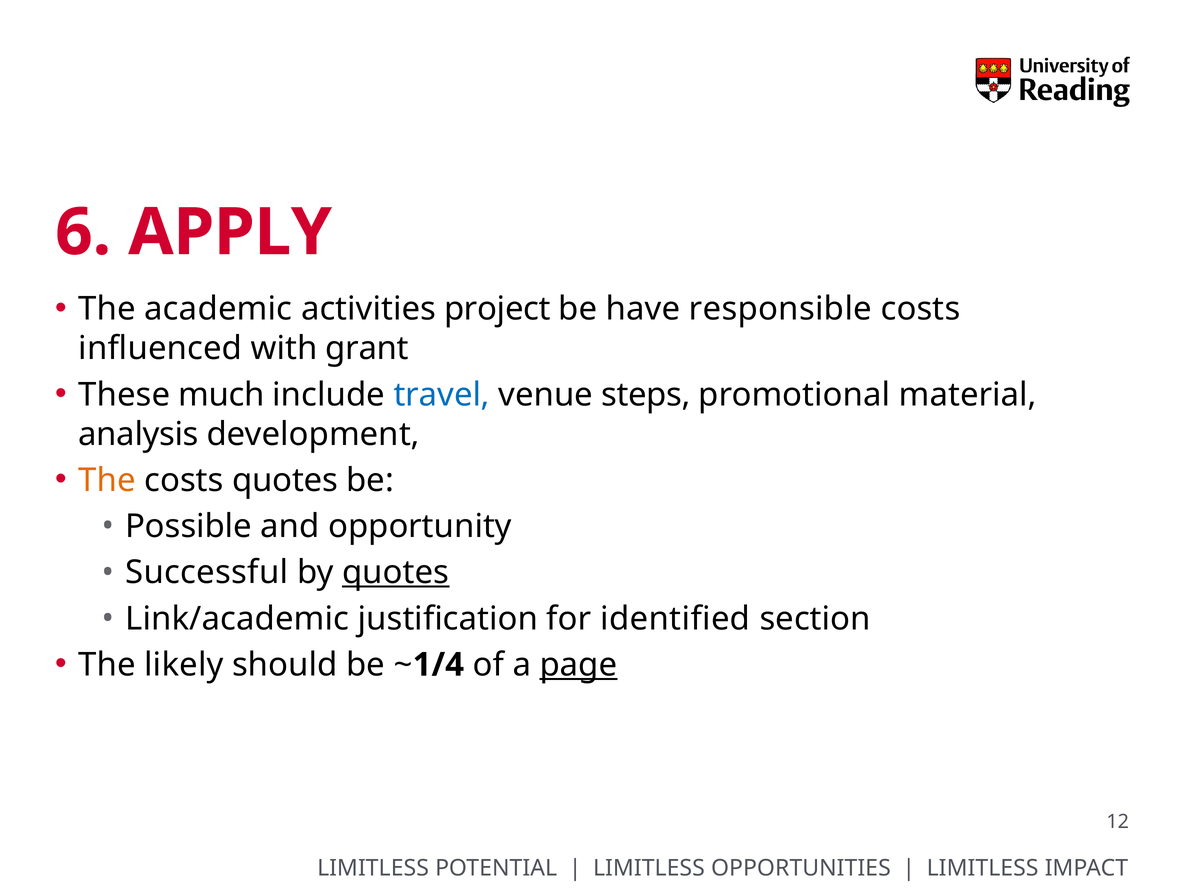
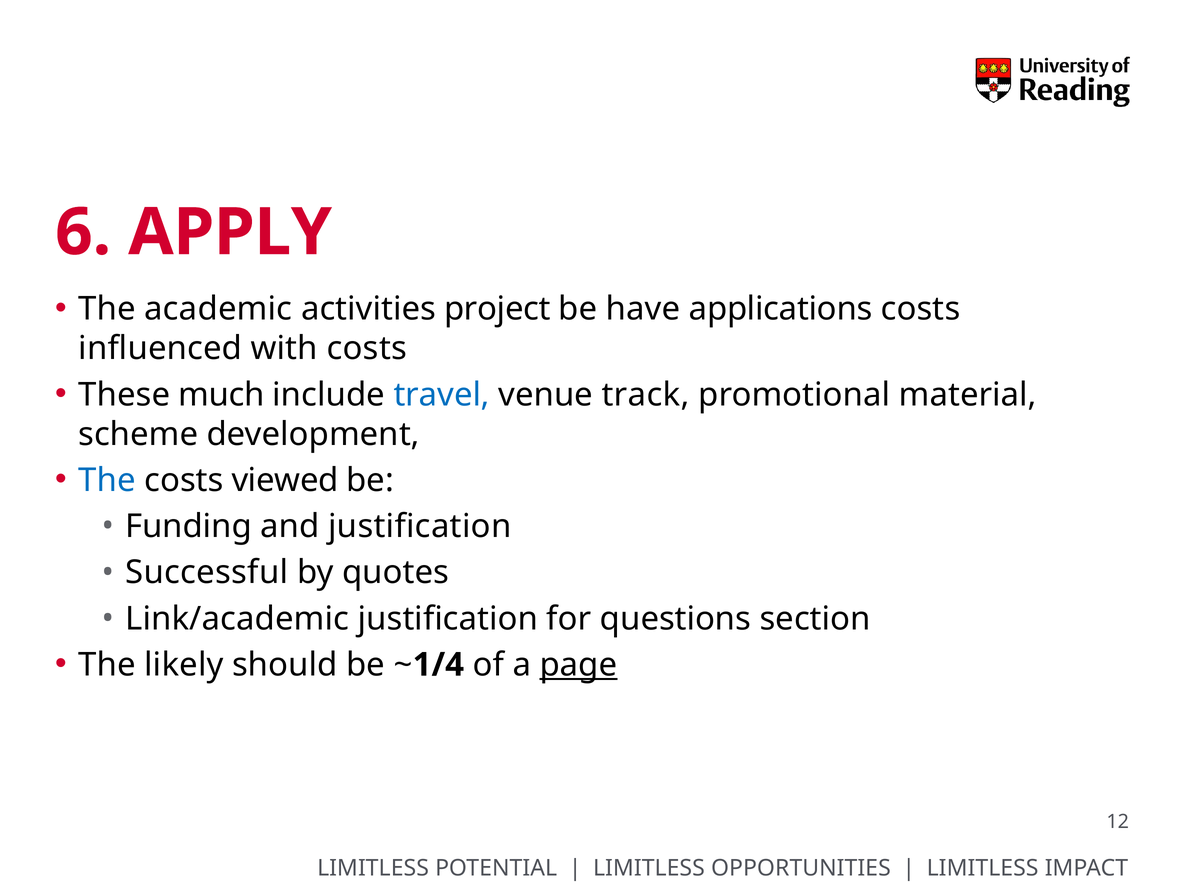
responsible: responsible -> applications
with grant: grant -> costs
steps: steps -> track
analysis: analysis -> scheme
The at (107, 481) colour: orange -> blue
costs quotes: quotes -> viewed
Possible: Possible -> Funding
and opportunity: opportunity -> justification
quotes at (396, 573) underline: present -> none
identified: identified -> questions
